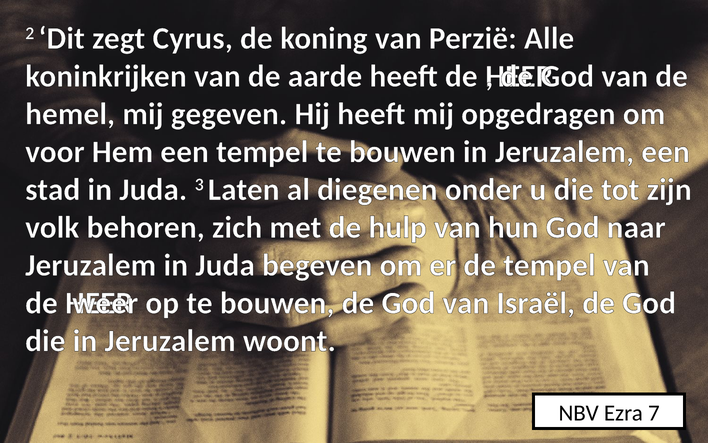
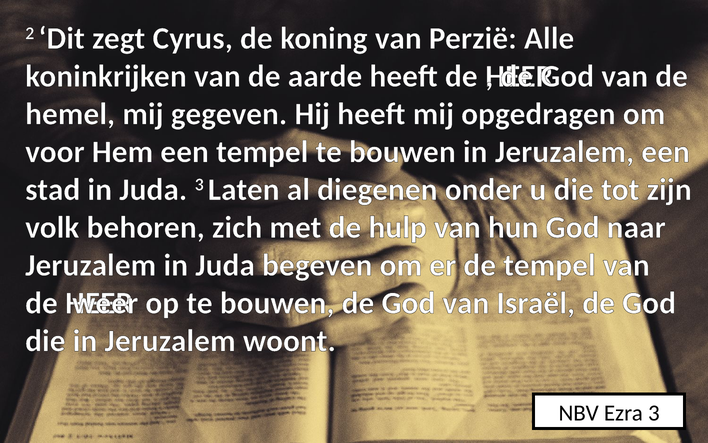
Ezra 7: 7 -> 3
